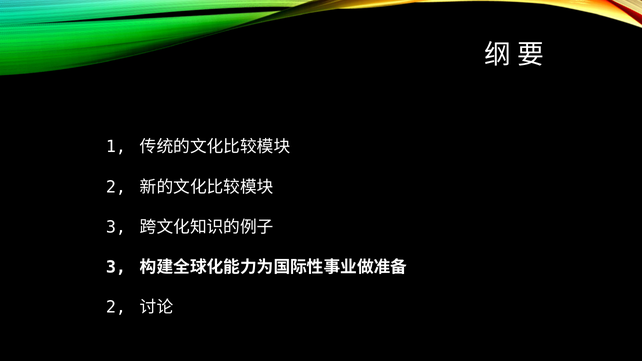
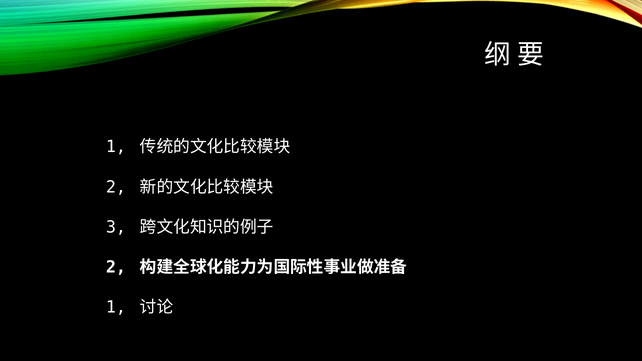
3 at (116, 267): 3 -> 2
2 at (116, 307): 2 -> 1
